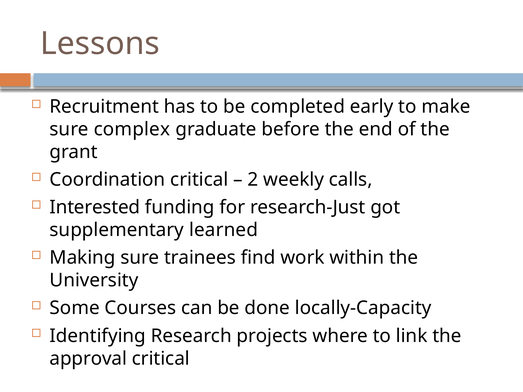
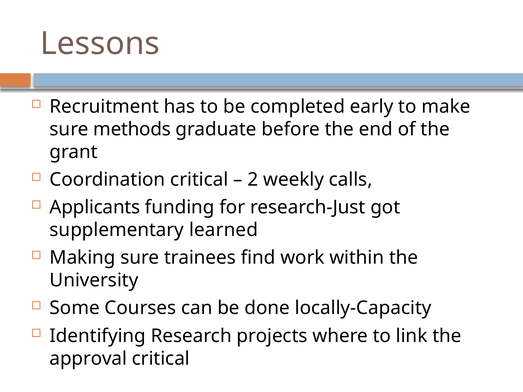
complex: complex -> methods
Interested: Interested -> Applicants
